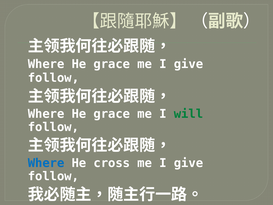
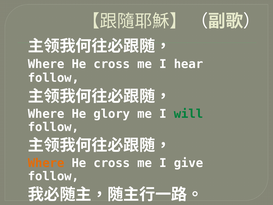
grace at (112, 64): grace -> cross
give at (188, 64): give -> hear
grace at (112, 114): grace -> glory
Where at (46, 163) colour: blue -> orange
